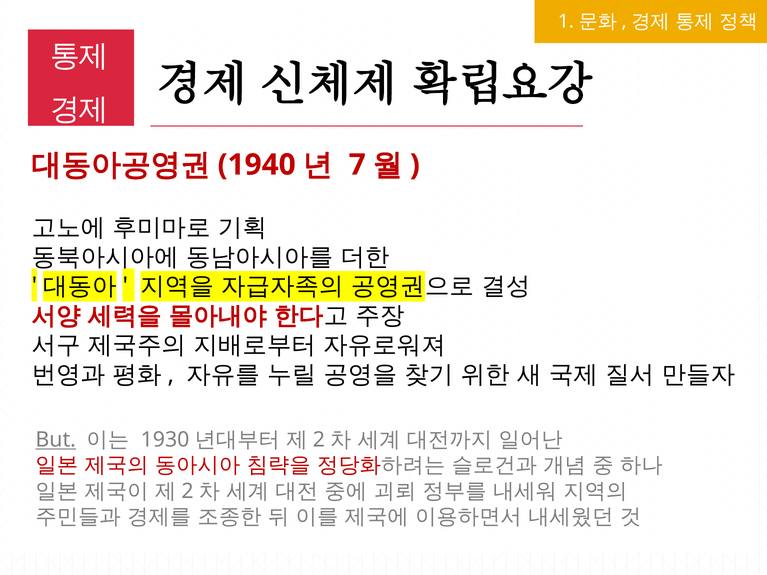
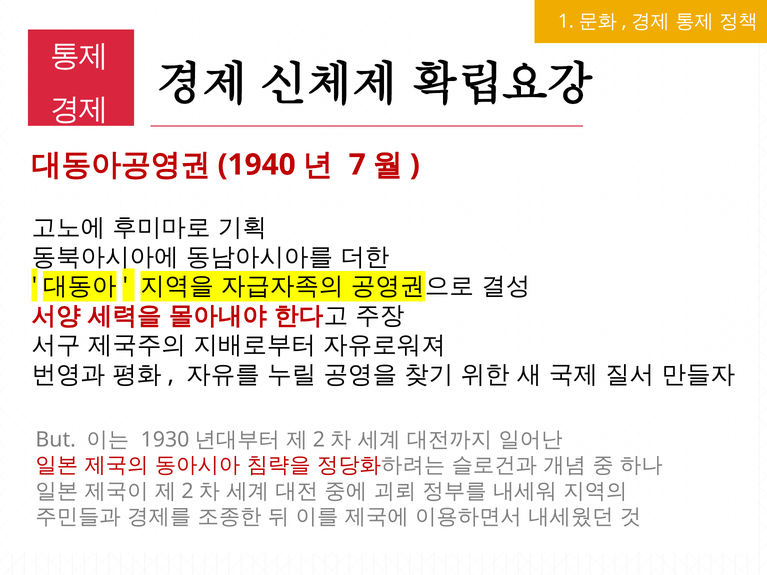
But underline: present -> none
